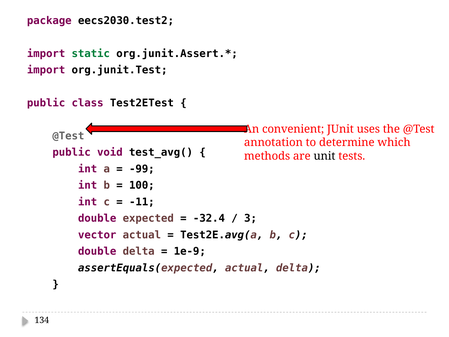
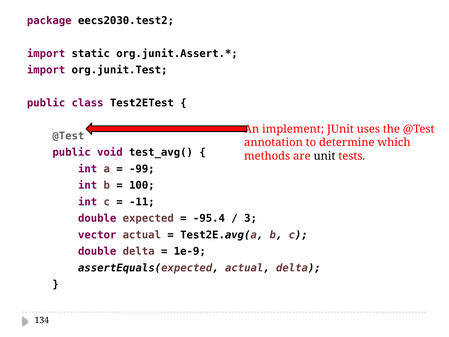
static colour: green -> black
convenient: convenient -> implement
-32.4: -32.4 -> -95.4
